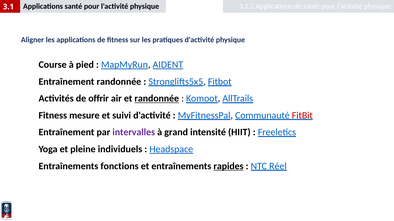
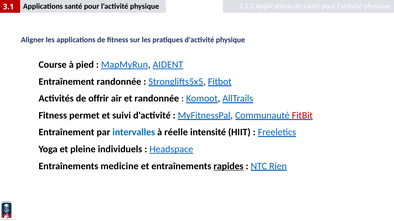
randonnée at (157, 99) underline: present -> none
mesure: mesure -> permet
intervalles colour: purple -> blue
grand: grand -> réelle
fonctions: fonctions -> medicine
Réel: Réel -> Rien
